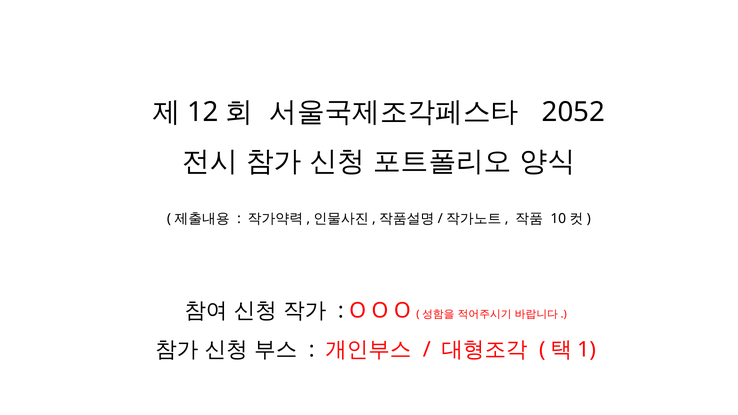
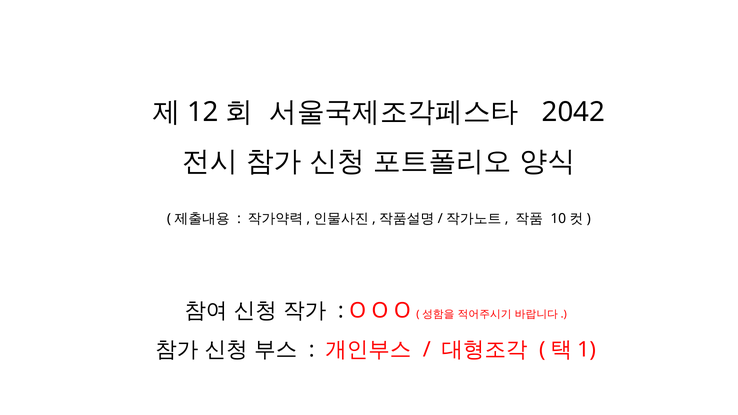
2052: 2052 -> 2042
